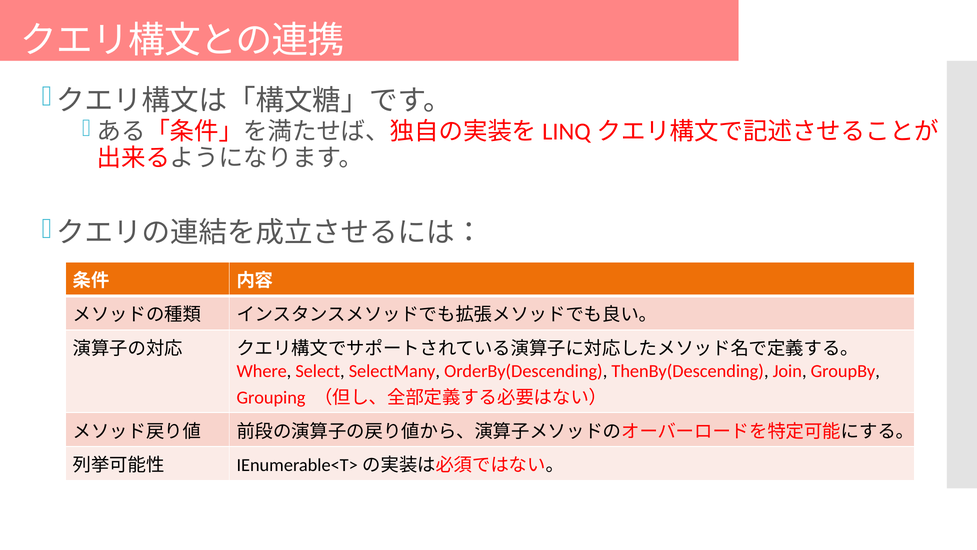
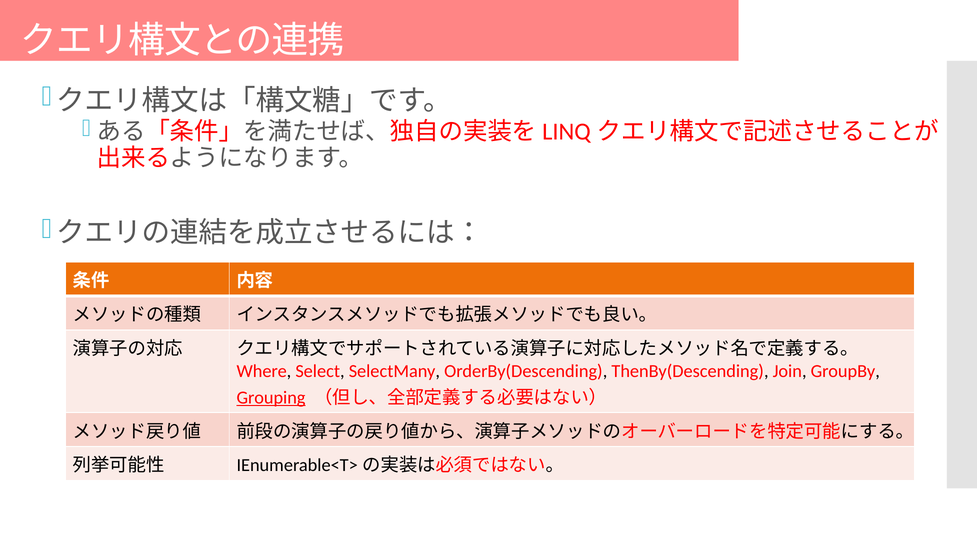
Grouping underline: none -> present
